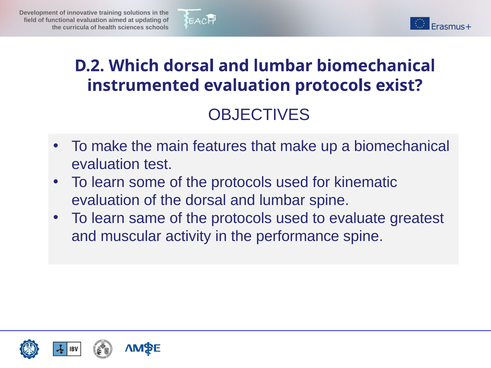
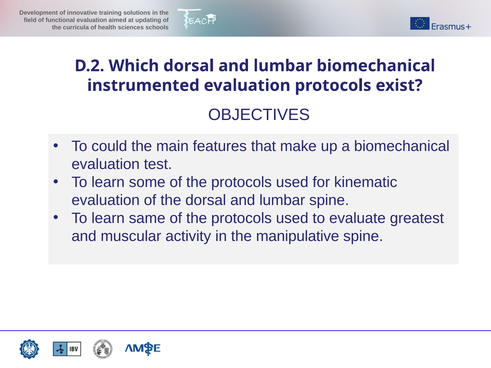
To make: make -> could
performance: performance -> manipulative
